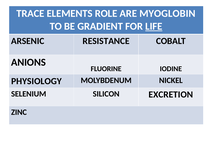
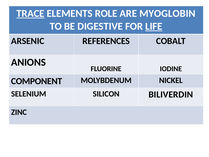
TRACE underline: none -> present
GRADIENT: GRADIENT -> DIGESTIVE
RESISTANCE: RESISTANCE -> REFERENCES
PHYSIOLOGY: PHYSIOLOGY -> COMPONENT
EXCRETION: EXCRETION -> BILIVERDIN
